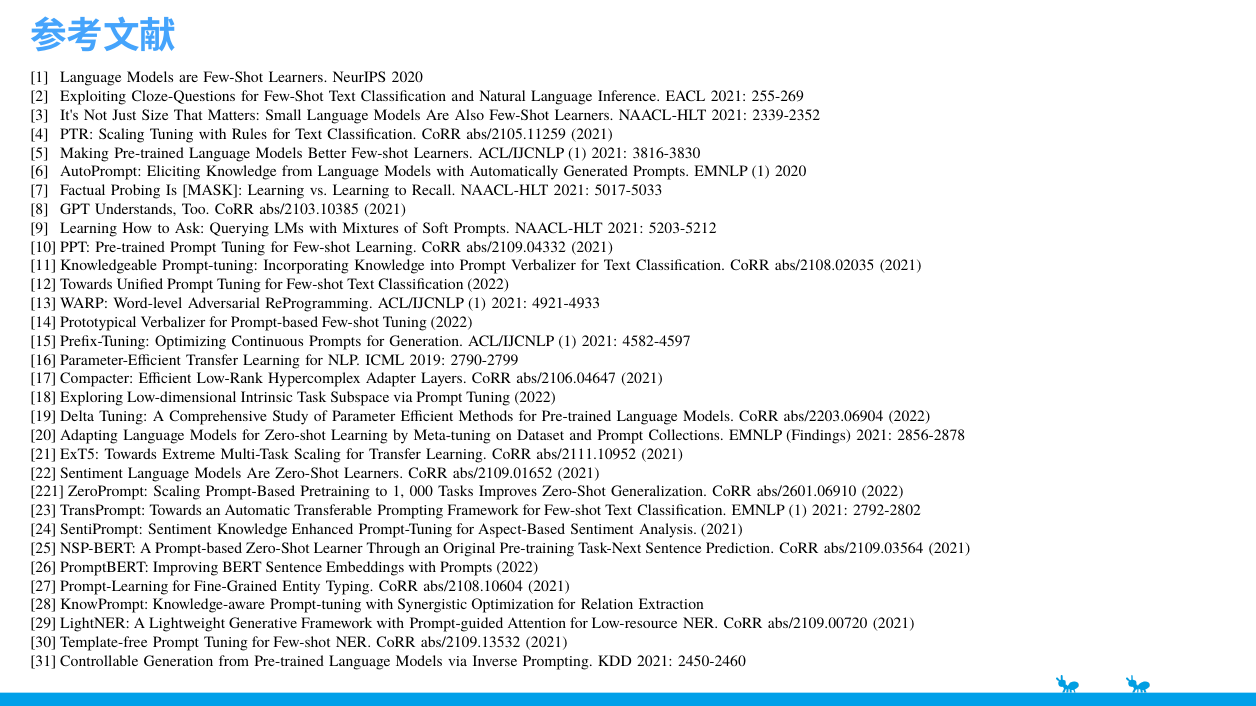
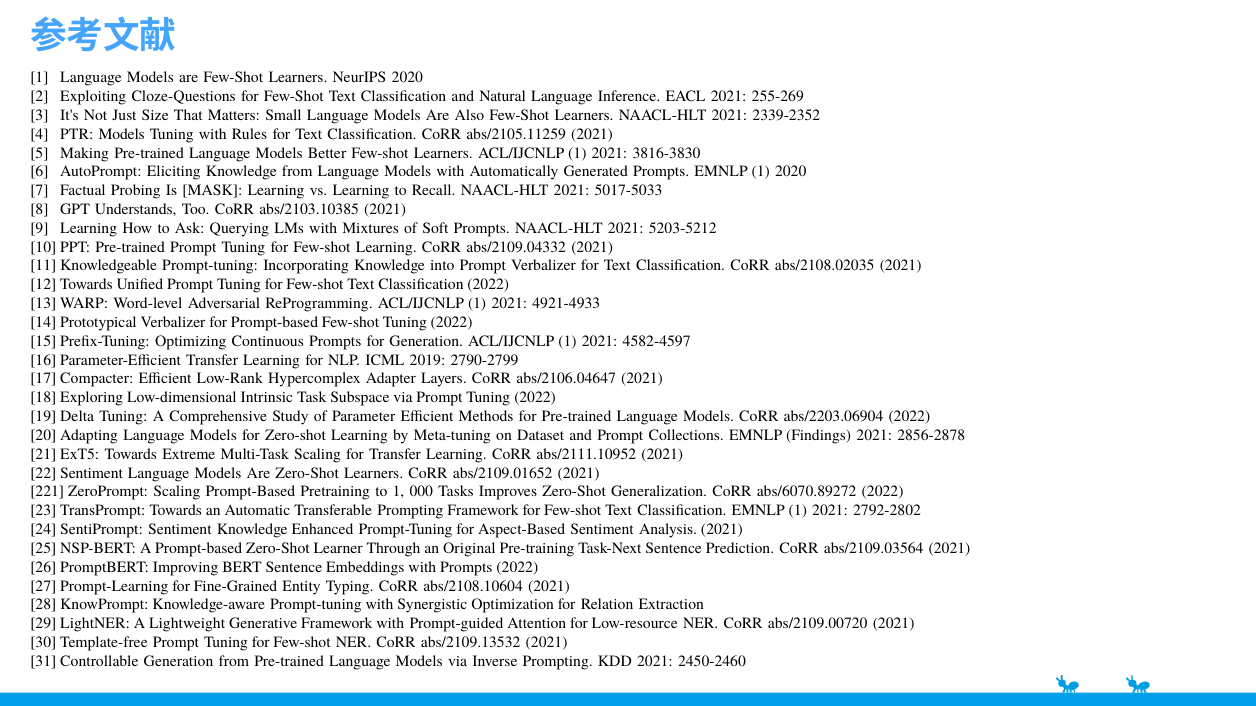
PTR Scaling: Scaling -> Models
abs/2601.06910: abs/2601.06910 -> abs/6070.89272
